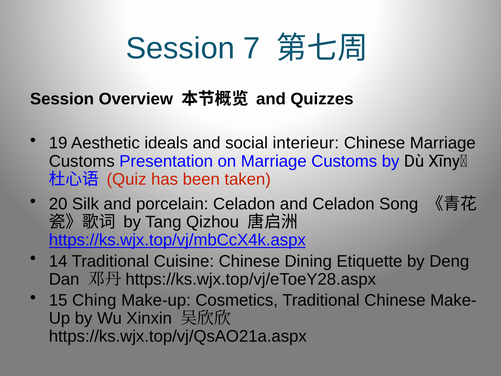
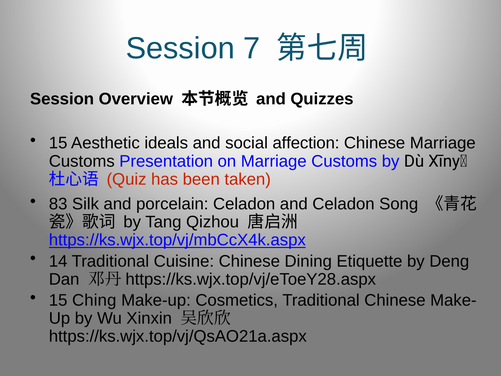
19 at (58, 143): 19 -> 15
interieur: interieur -> affection
20: 20 -> 83
